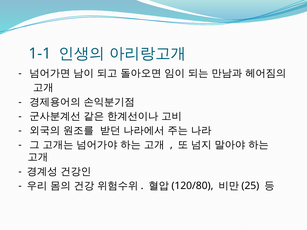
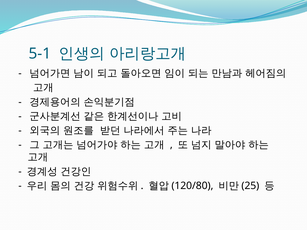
1-1: 1-1 -> 5-1
